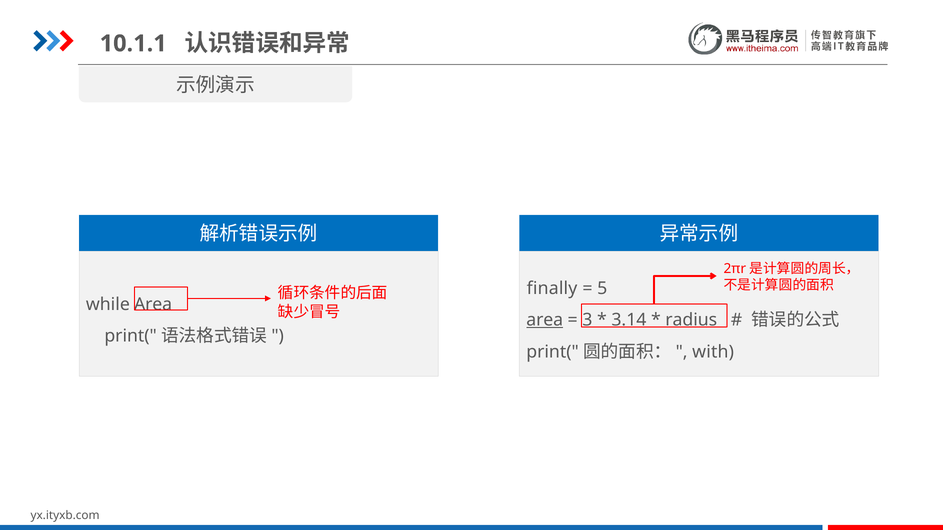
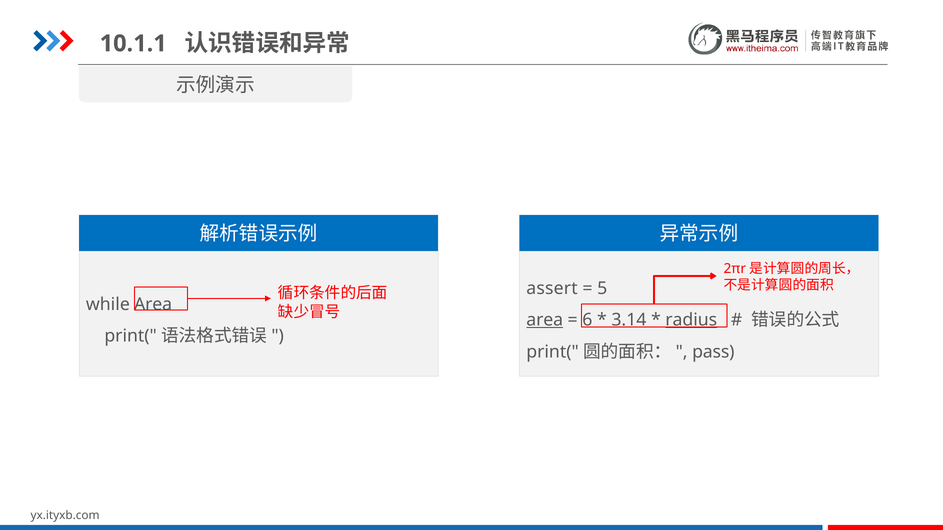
finally: finally -> assert
3: 3 -> 6
radius underline: none -> present
with: with -> pass
